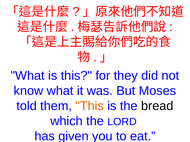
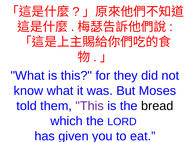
This at (90, 106) colour: orange -> purple
